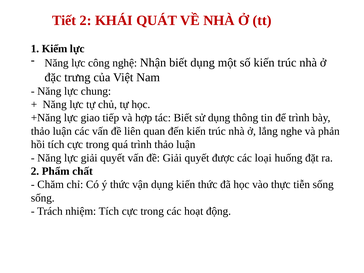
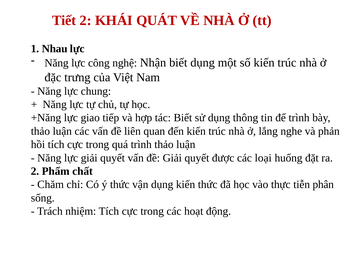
Kiểm: Kiểm -> Nhau
tiễn sống: sống -> phân
